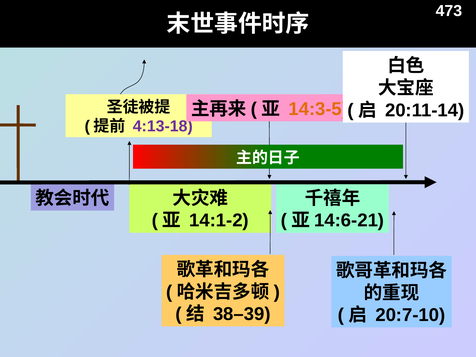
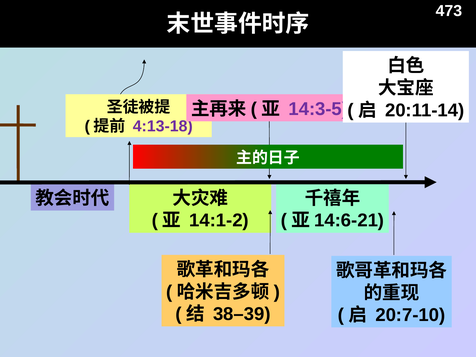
14:3-5 colour: orange -> purple
